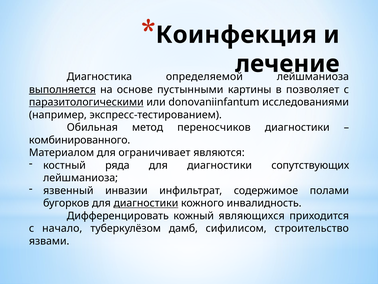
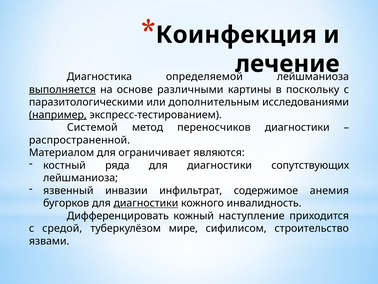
пустынными: пустынными -> различными
позволяет: позволяет -> поскольку
паразитологическими underline: present -> none
donovaniinfantum: donovaniinfantum -> дополнительным
например underline: none -> present
Обильная: Обильная -> Системой
комбинированного: комбинированного -> распространенной
полами: полами -> анемия
являющихся: являющихся -> наступление
начало: начало -> средой
дамб: дамб -> мире
